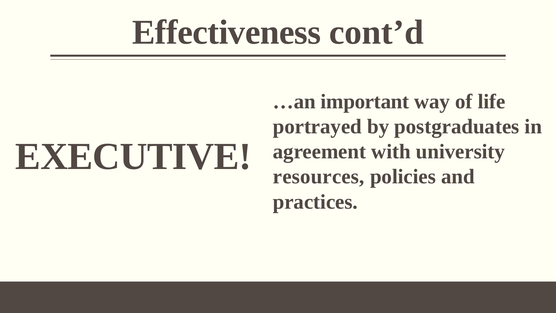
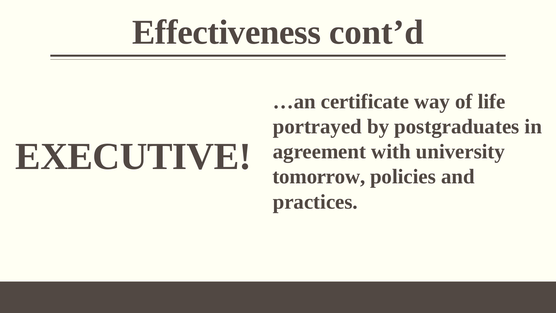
important: important -> certificate
resources: resources -> tomorrow
